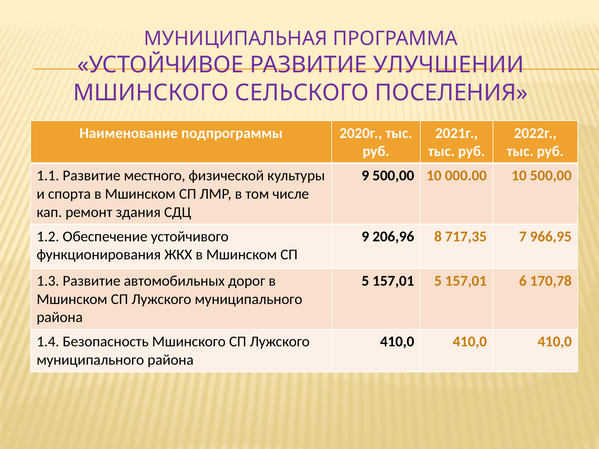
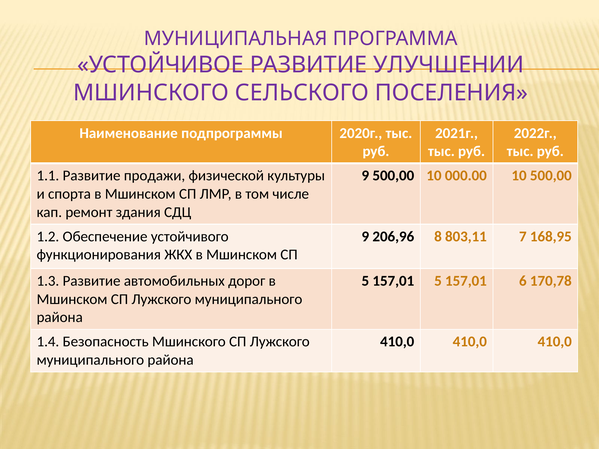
местного: местного -> продажи
717,35: 717,35 -> 803,11
966,95: 966,95 -> 168,95
